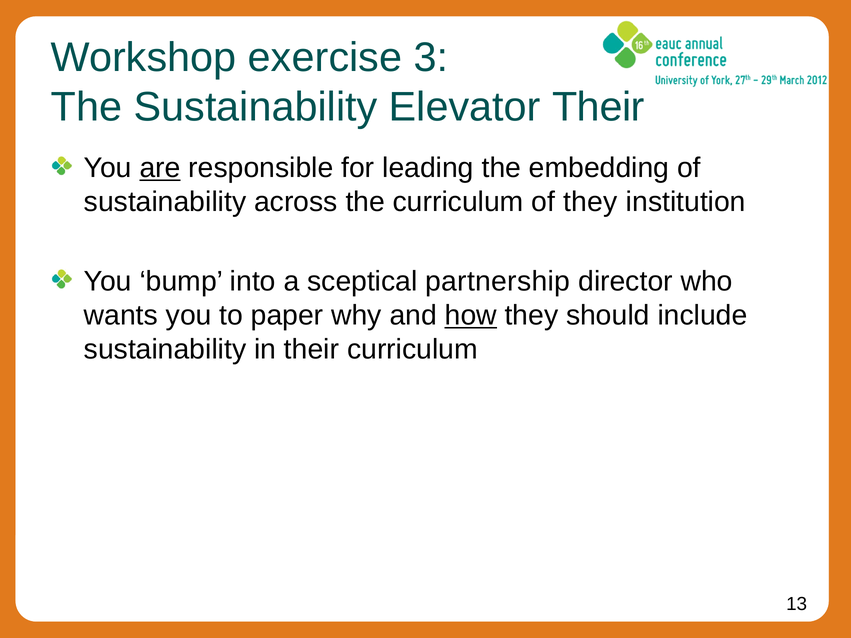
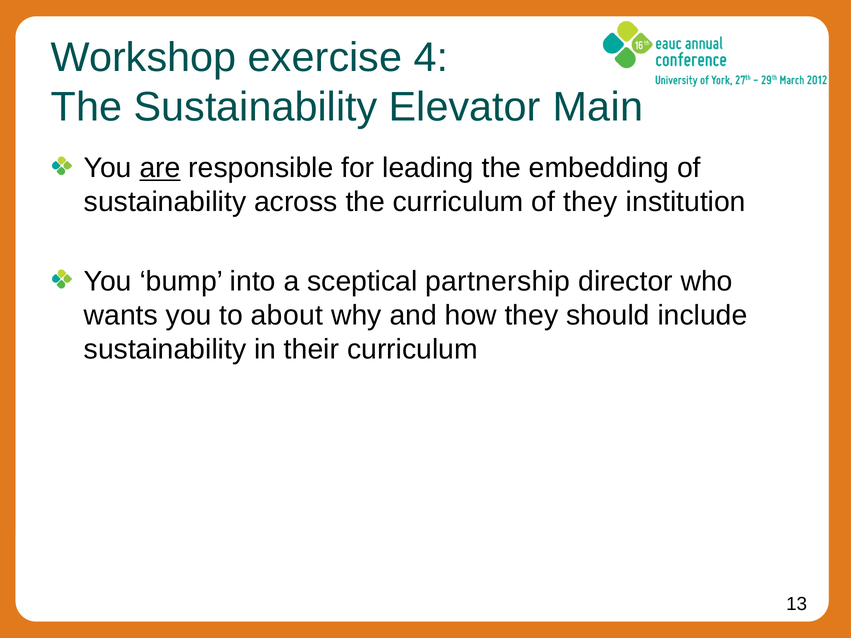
3: 3 -> 4
Elevator Their: Their -> Main
paper: paper -> about
how underline: present -> none
